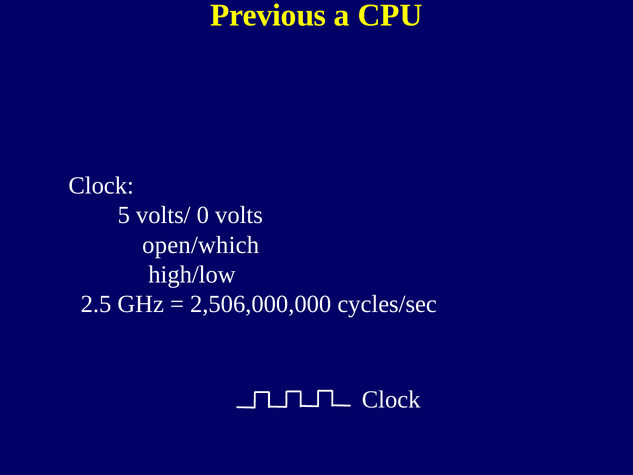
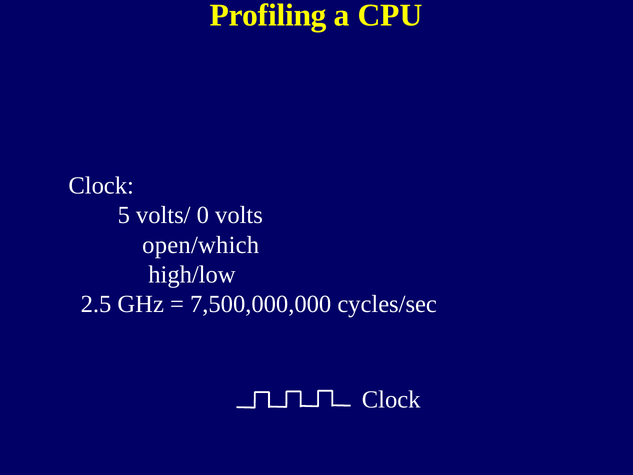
Previous: Previous -> Profiling
2,506,000,000: 2,506,000,000 -> 7,500,000,000
